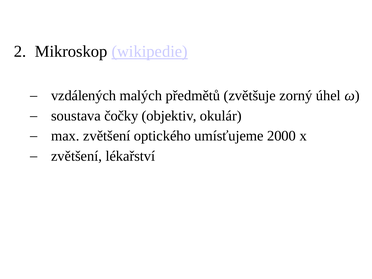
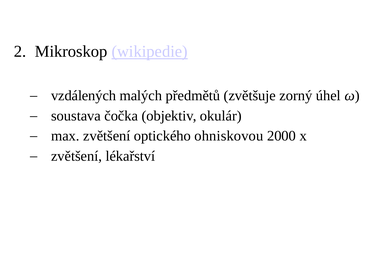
čočky: čočky -> čočka
umísťujeme: umísťujeme -> ohniskovou
